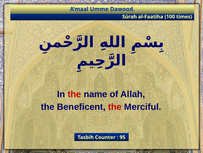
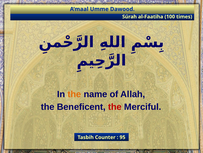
the at (74, 94) colour: red -> orange
